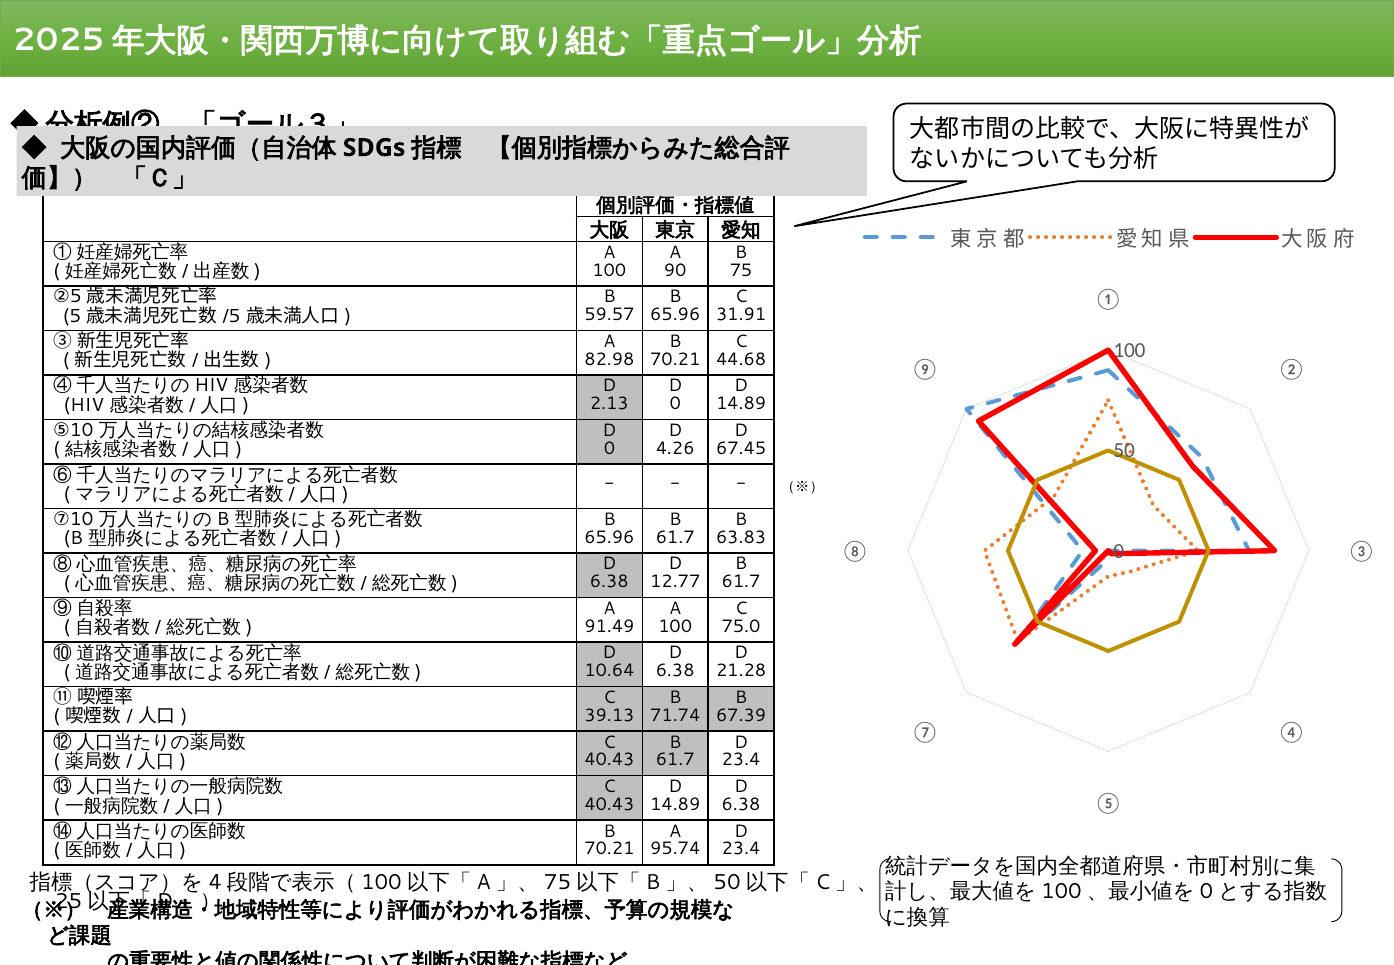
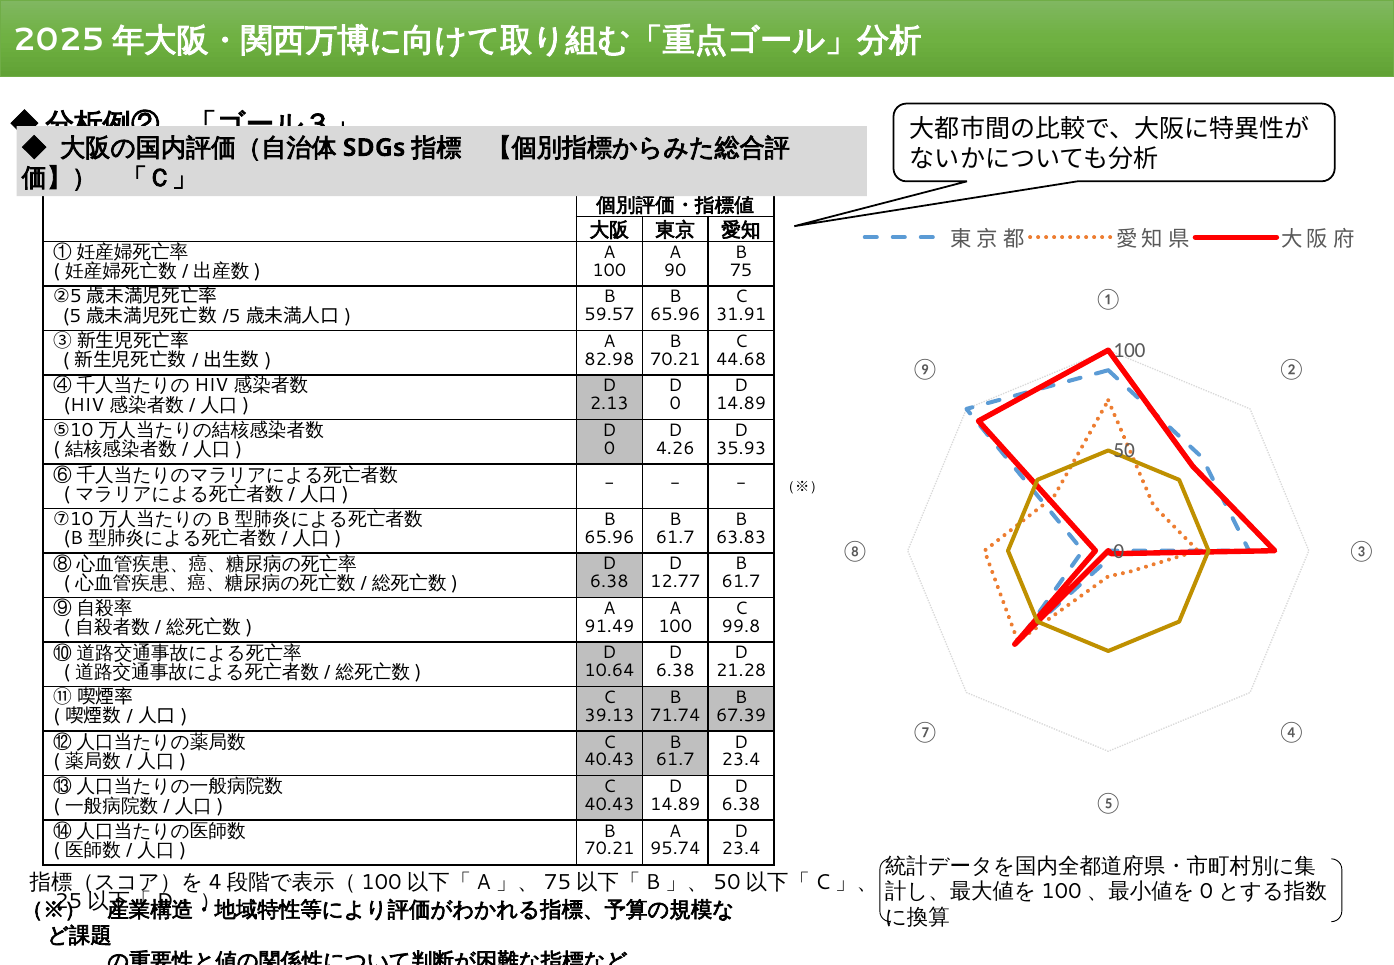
67.45: 67.45 -> 35.93
75.0: 75.0 -> 99.8
